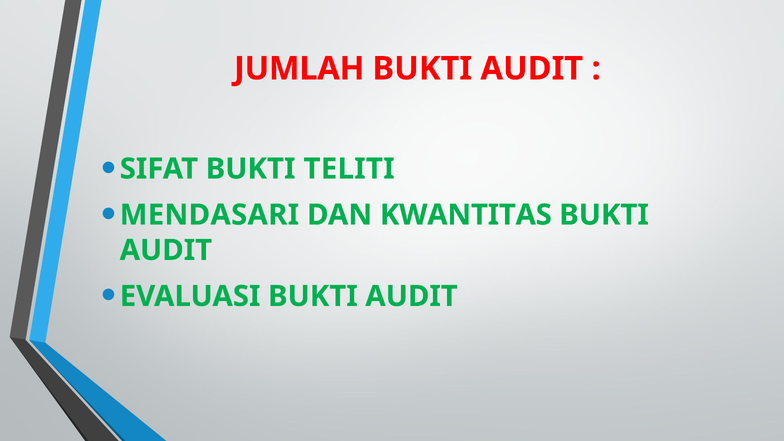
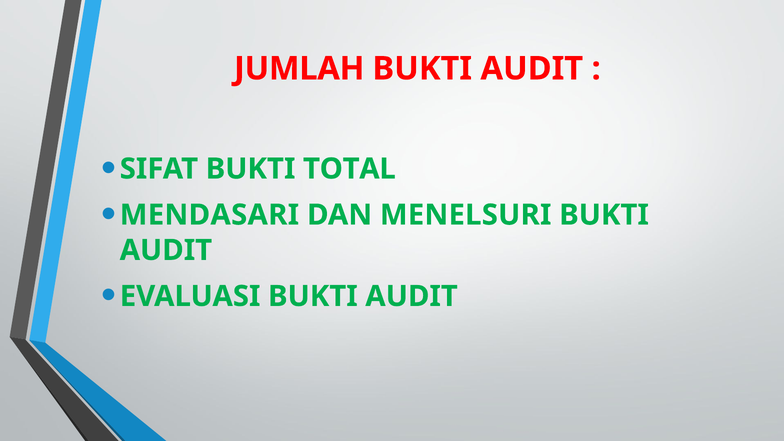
TELITI: TELITI -> TOTAL
KWANTITAS: KWANTITAS -> MENELSURI
